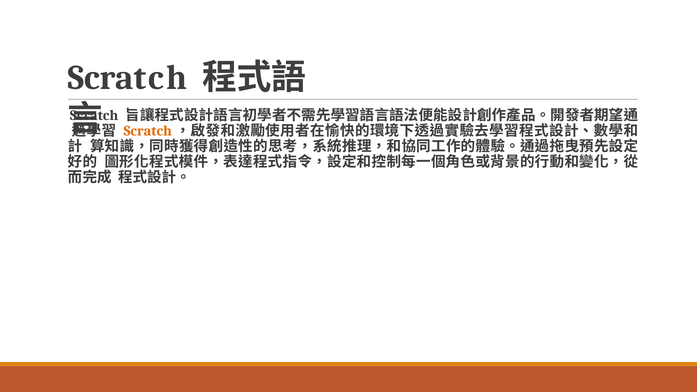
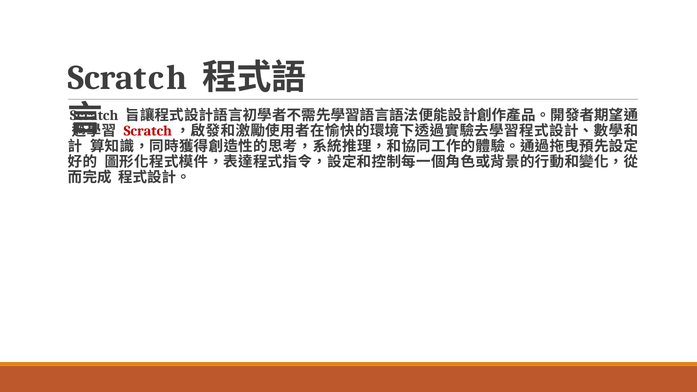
Scratch at (148, 131) colour: orange -> red
